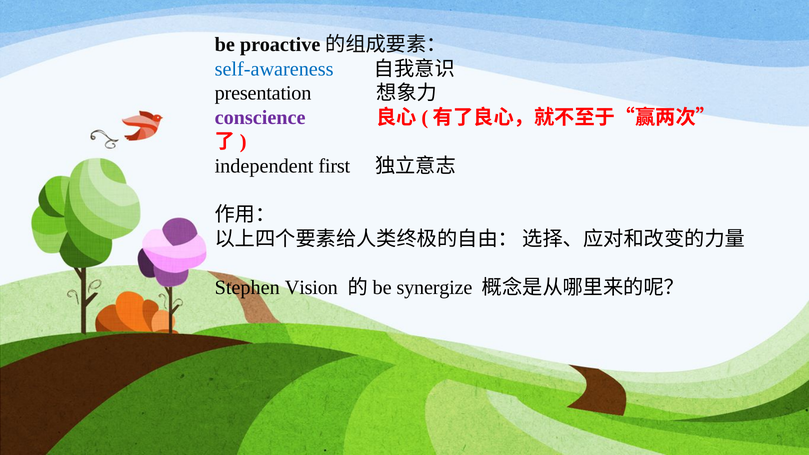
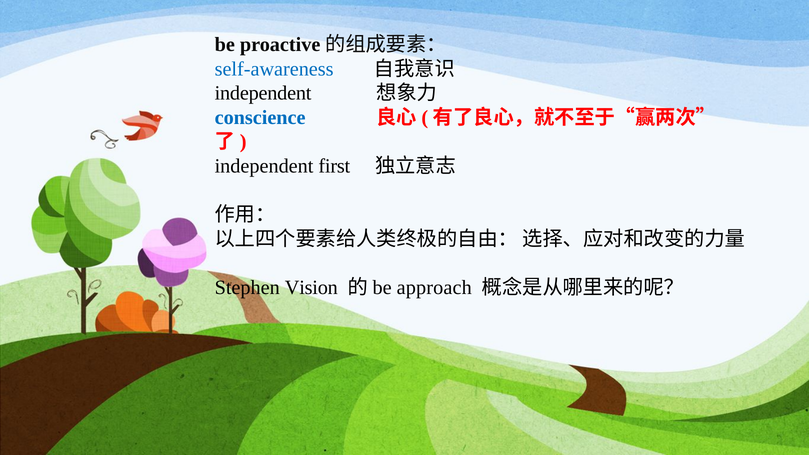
presentation at (263, 93): presentation -> independent
conscience colour: purple -> blue
synergize: synergize -> approach
